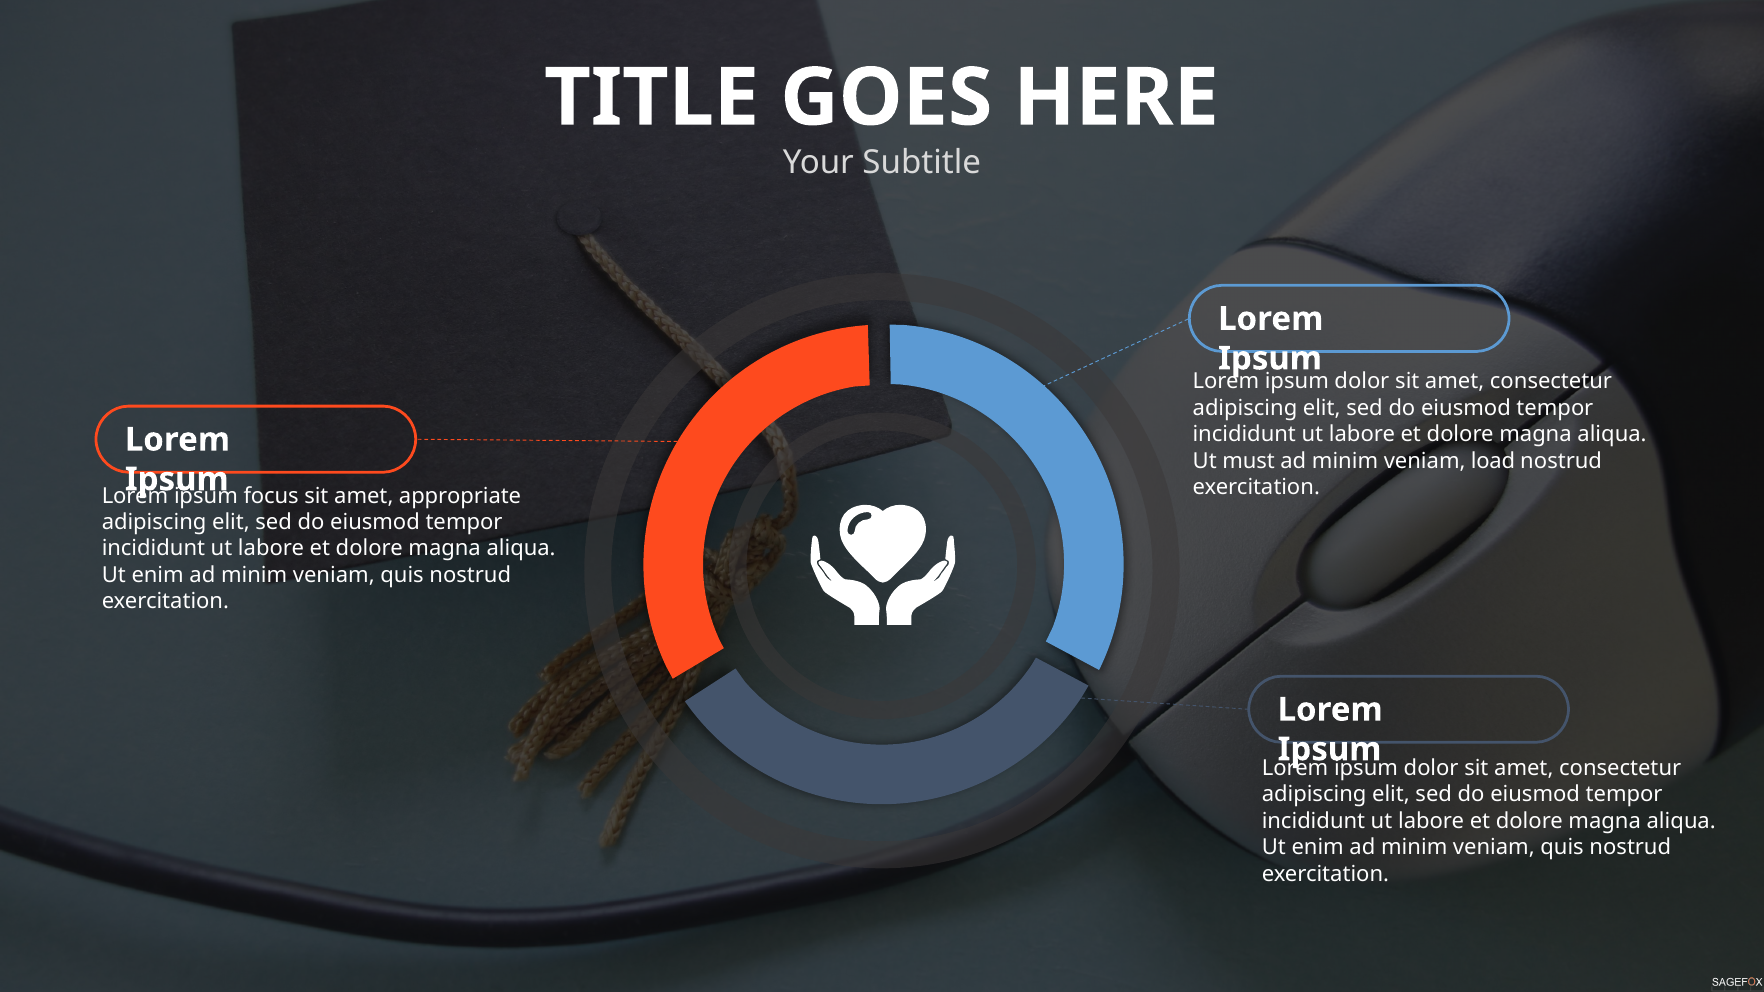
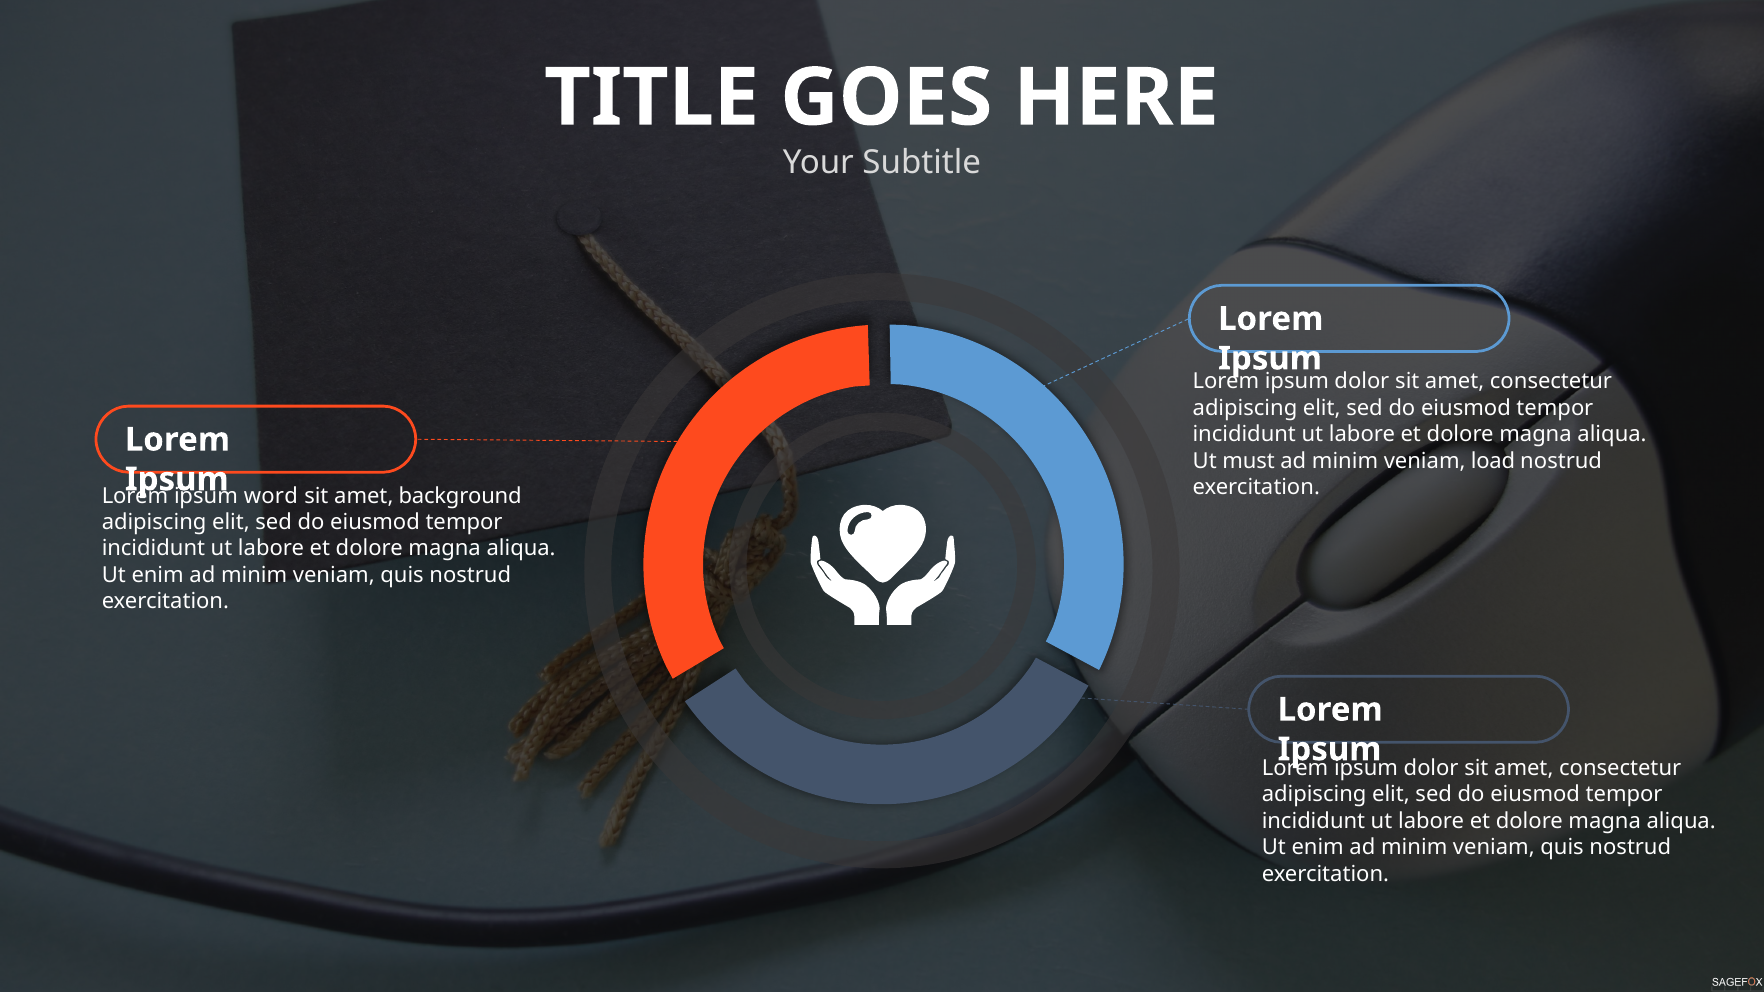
focus: focus -> word
appropriate: appropriate -> background
